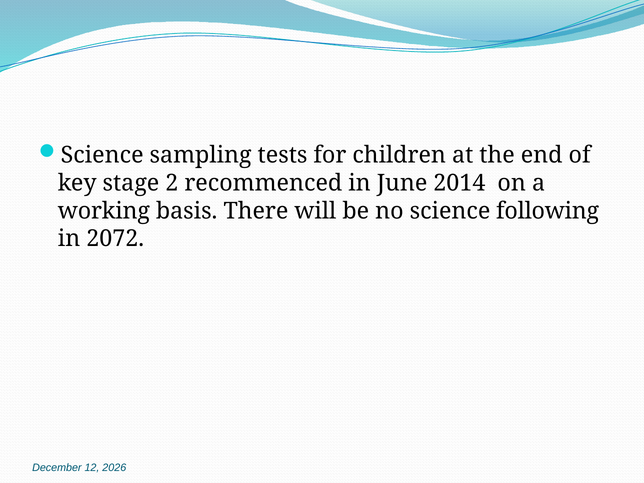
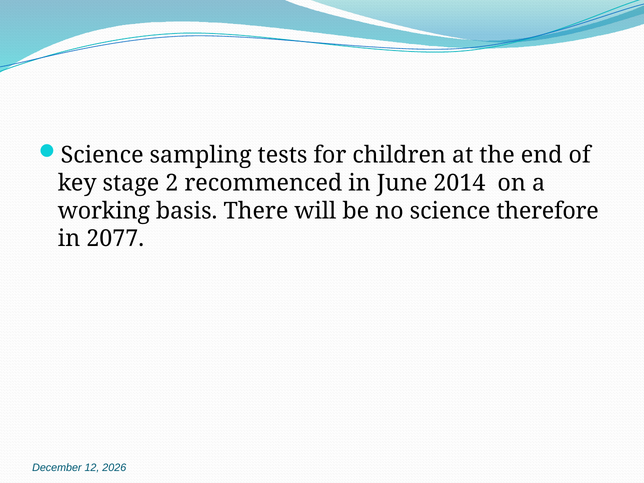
following: following -> therefore
2072: 2072 -> 2077
